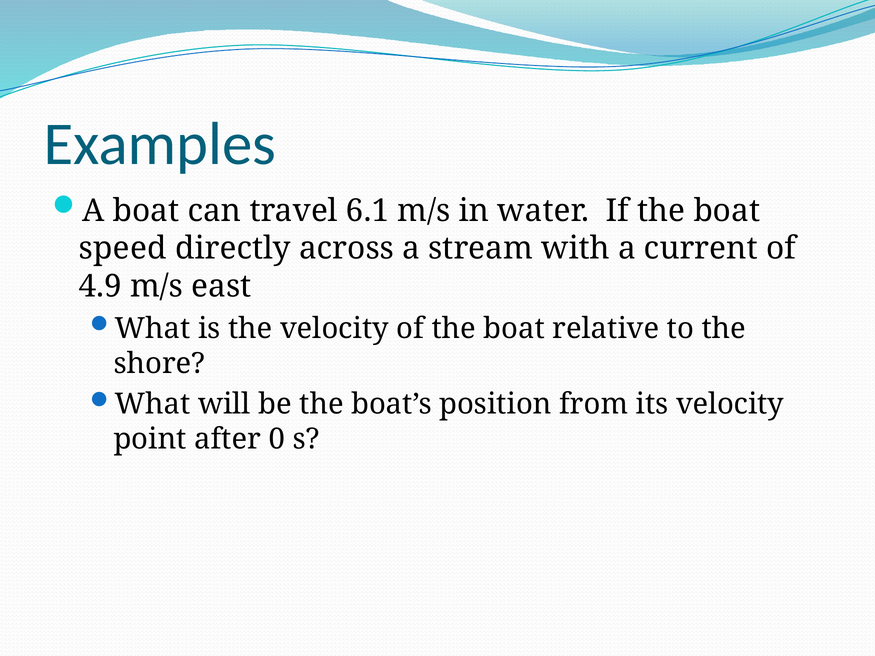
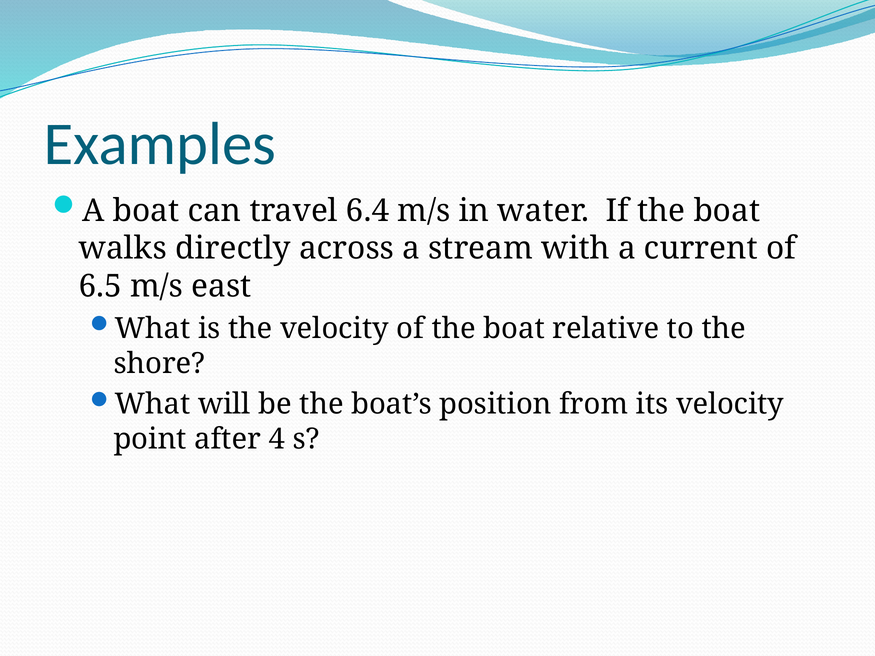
6.1: 6.1 -> 6.4
speed: speed -> walks
4.9: 4.9 -> 6.5
0: 0 -> 4
